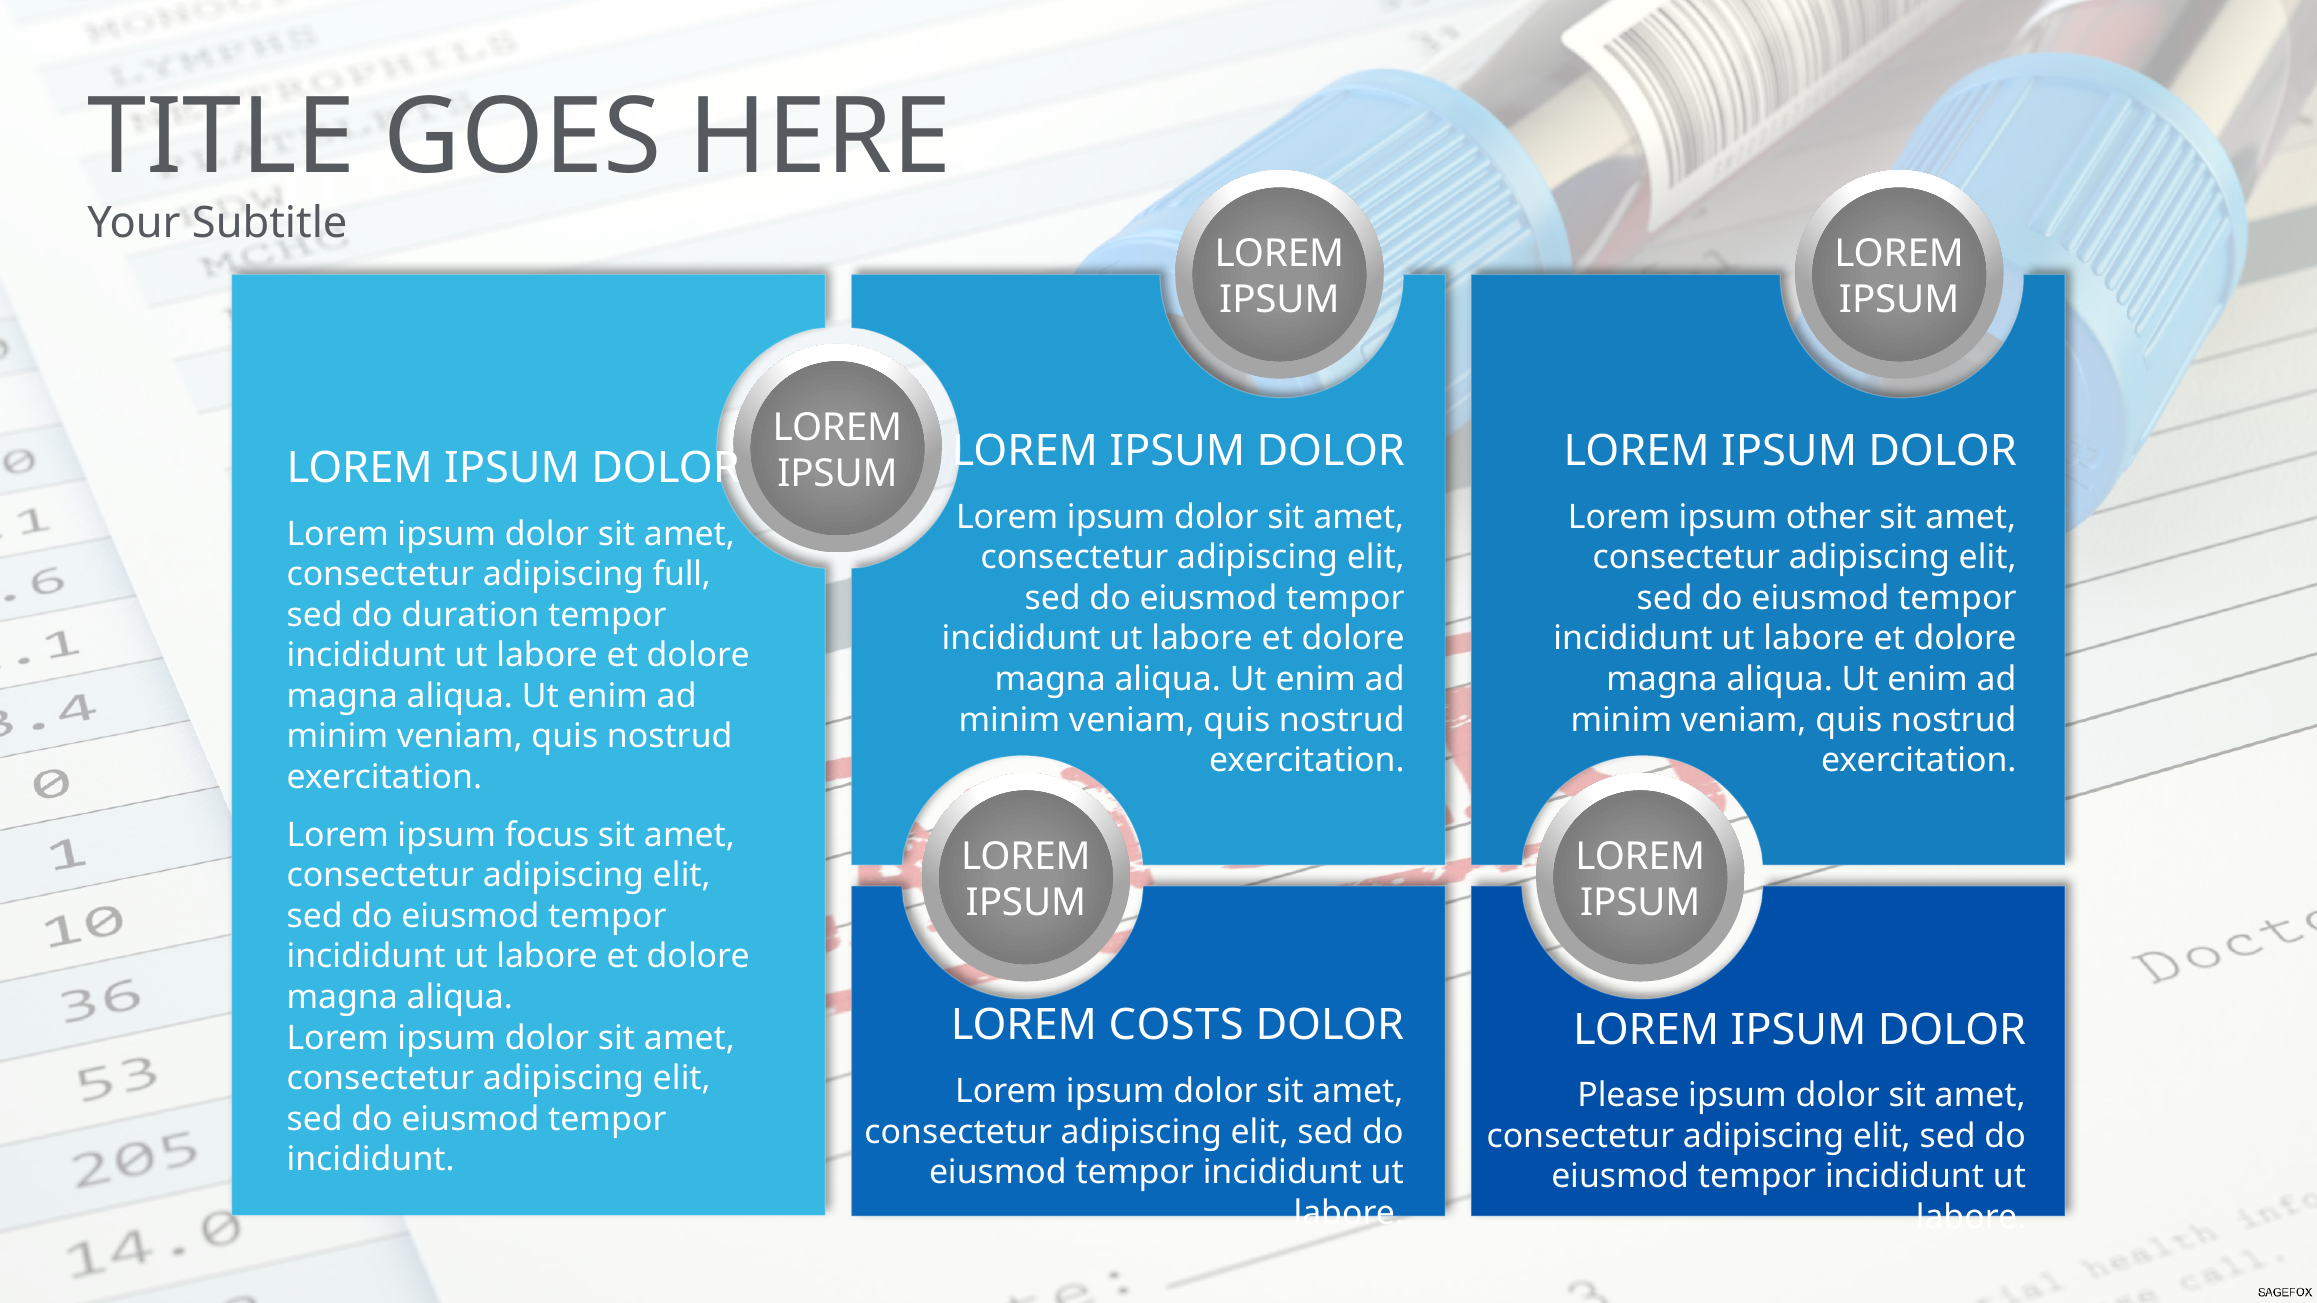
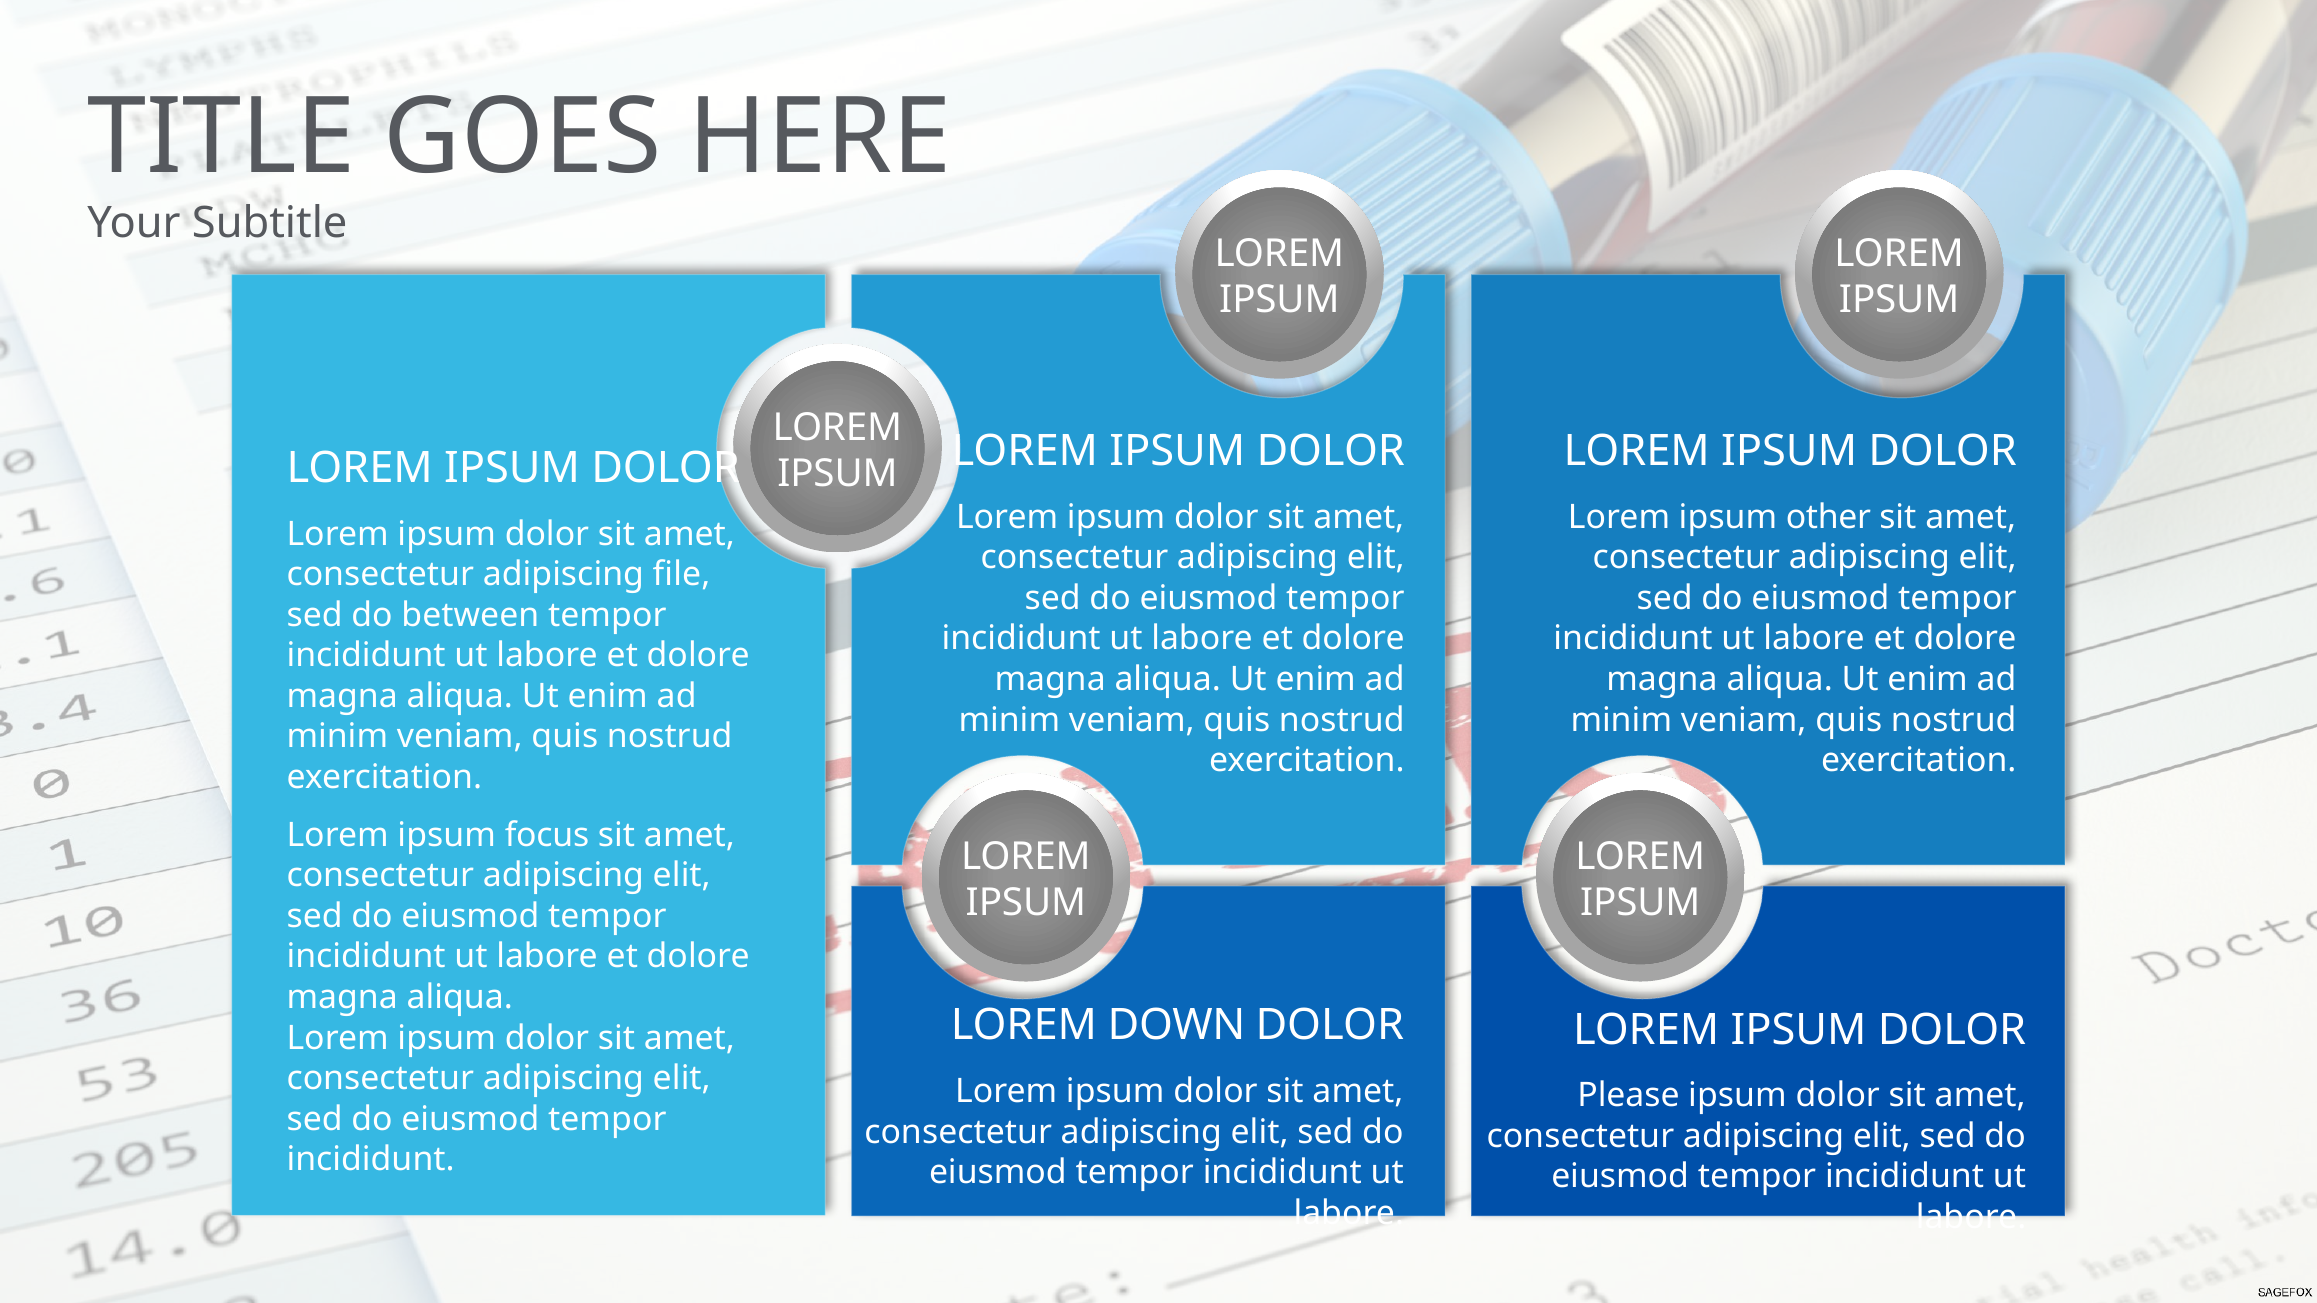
full: full -> file
duration: duration -> between
COSTS: COSTS -> DOWN
